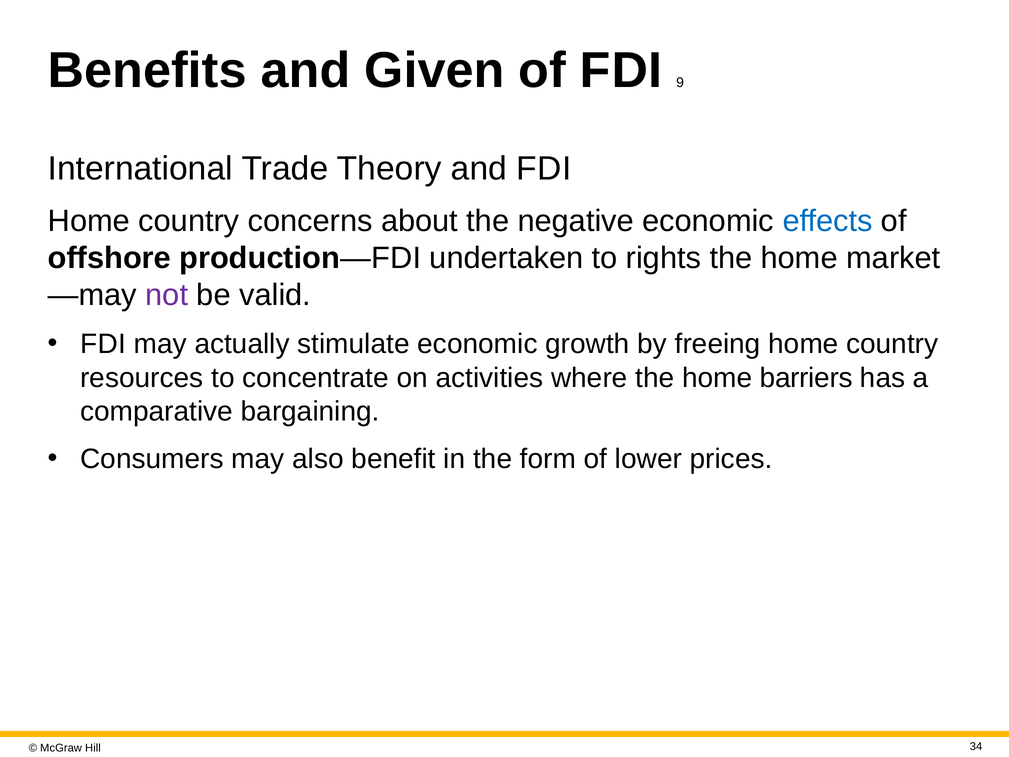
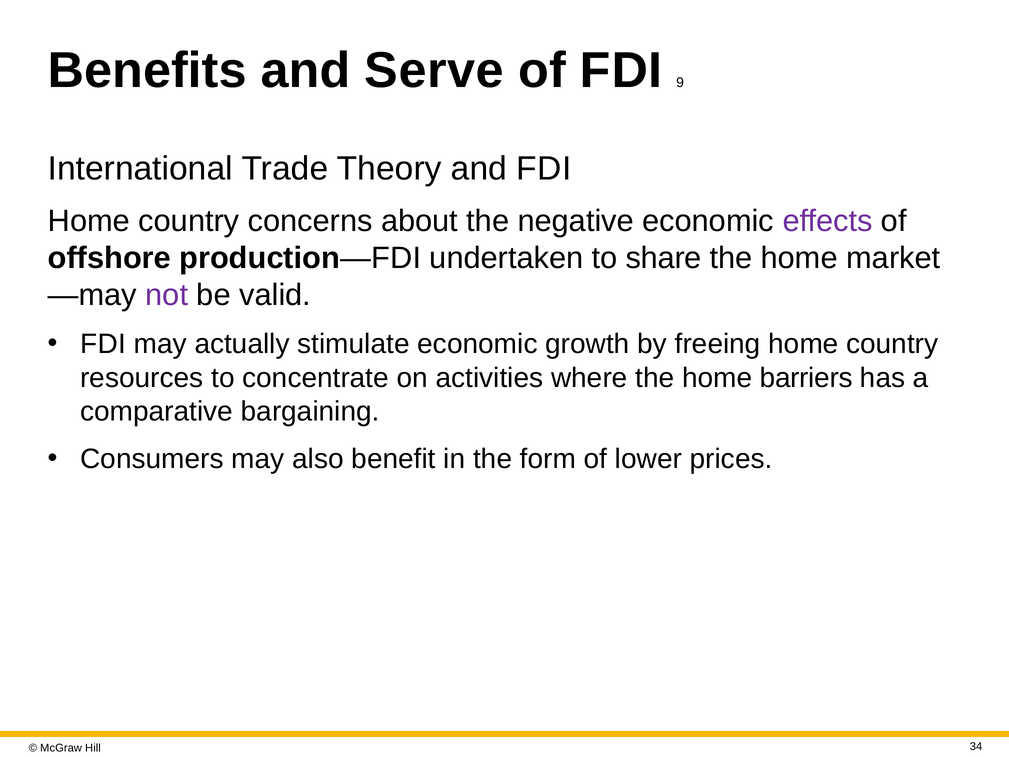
Given: Given -> Serve
effects colour: blue -> purple
rights: rights -> share
